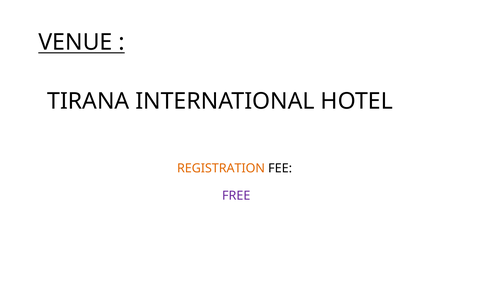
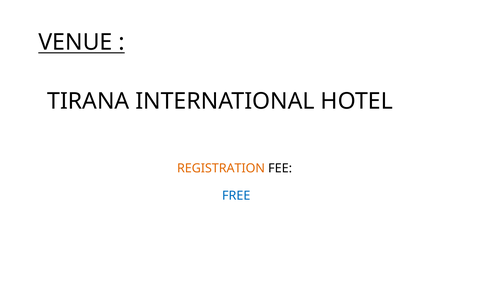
FREE colour: purple -> blue
